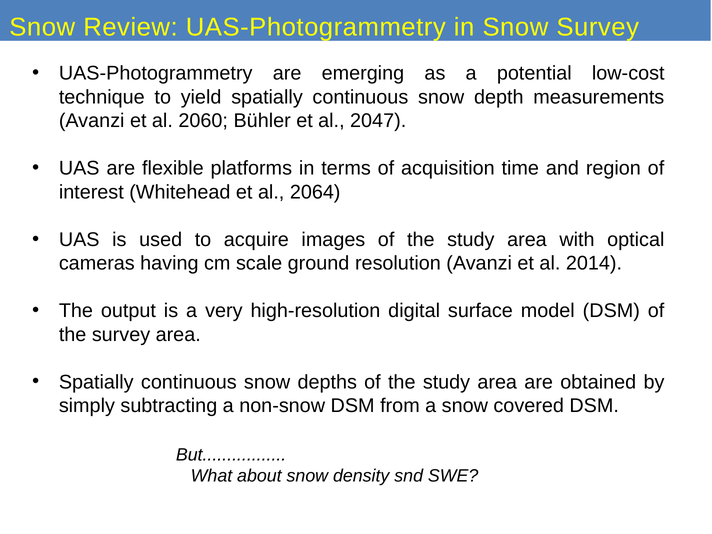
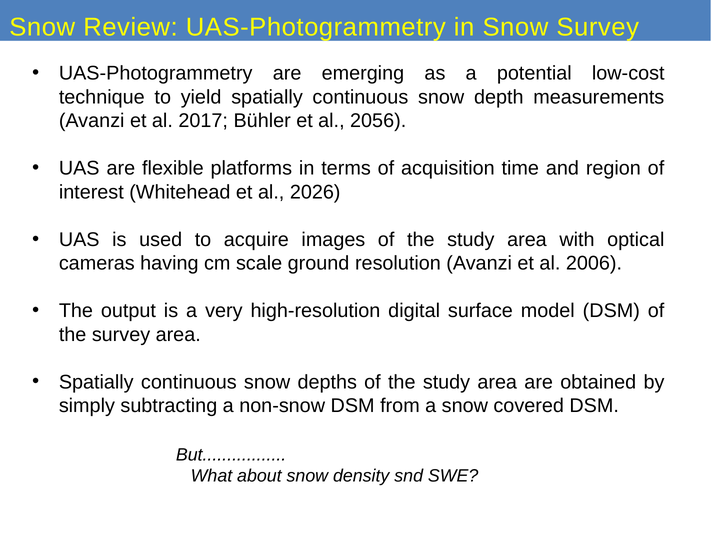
2060: 2060 -> 2017
2047: 2047 -> 2056
2064: 2064 -> 2026
2014: 2014 -> 2006
